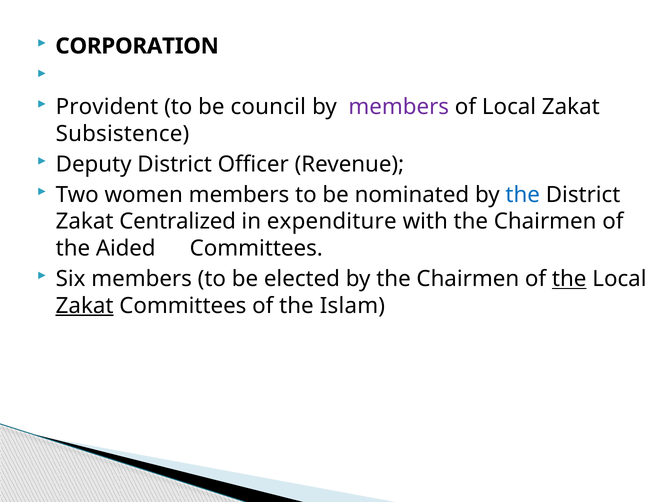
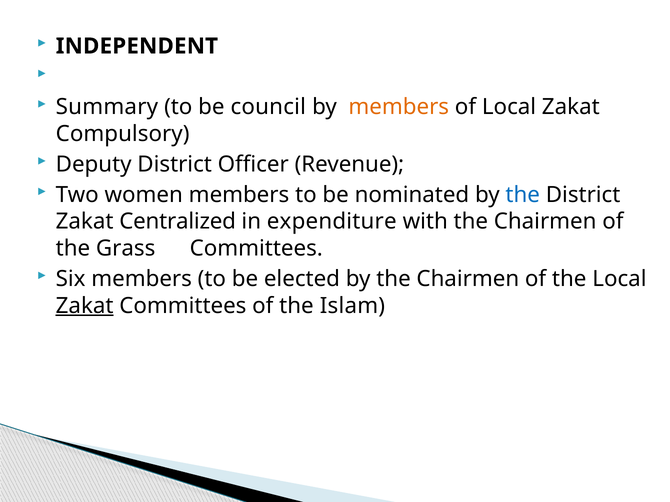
CORPORATION: CORPORATION -> INDEPENDENT
Provident: Provident -> Summary
members at (399, 107) colour: purple -> orange
Subsistence: Subsistence -> Compulsory
Aided: Aided -> Grass
the at (569, 279) underline: present -> none
